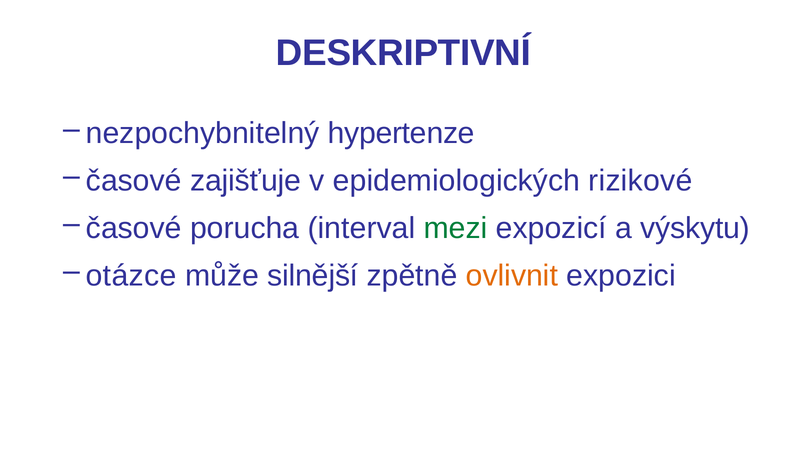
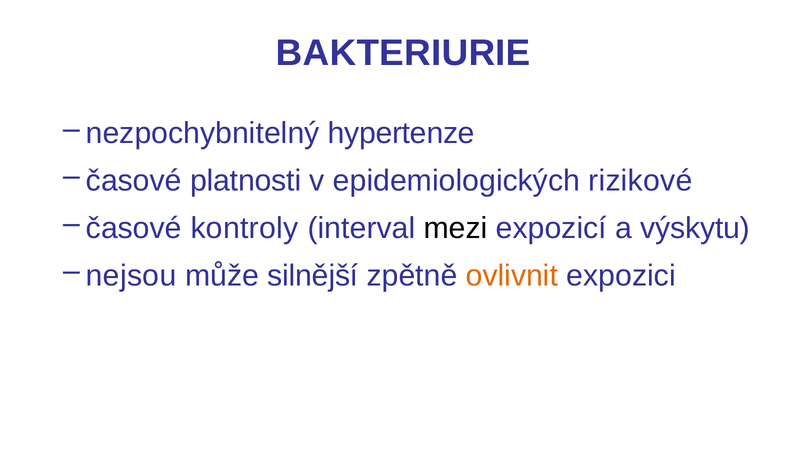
DESKRIPTIVNÍ: DESKRIPTIVNÍ -> BAKTERIURIE
zajišťuje: zajišťuje -> platnosti
porucha: porucha -> kontroly
mezi colour: green -> black
otázce: otázce -> nejsou
